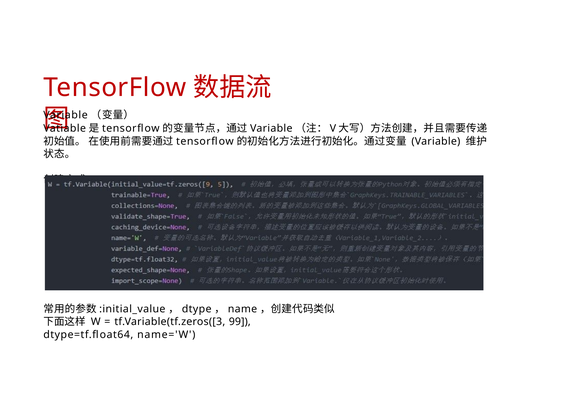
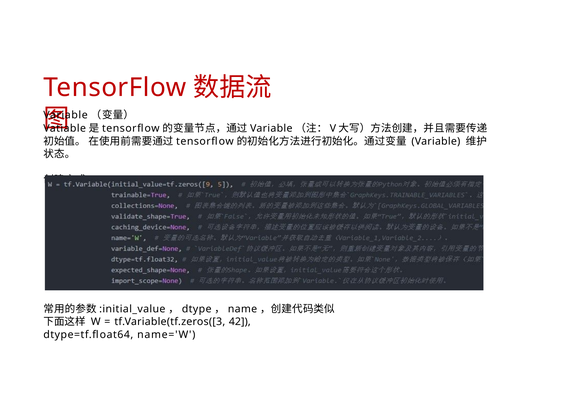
99: 99 -> 42
